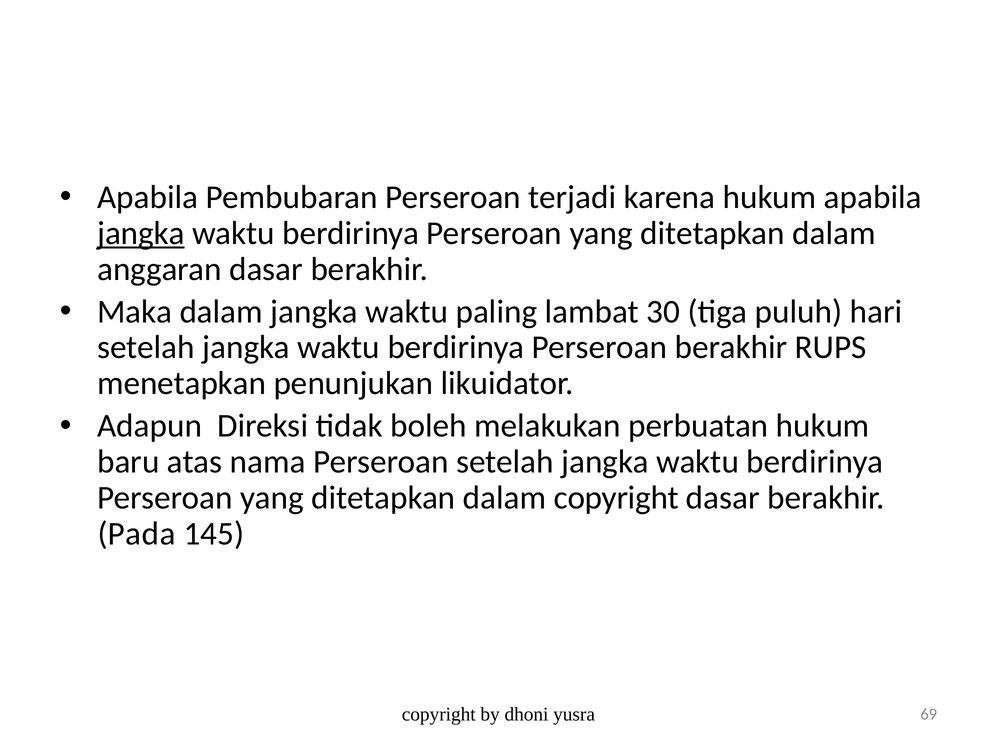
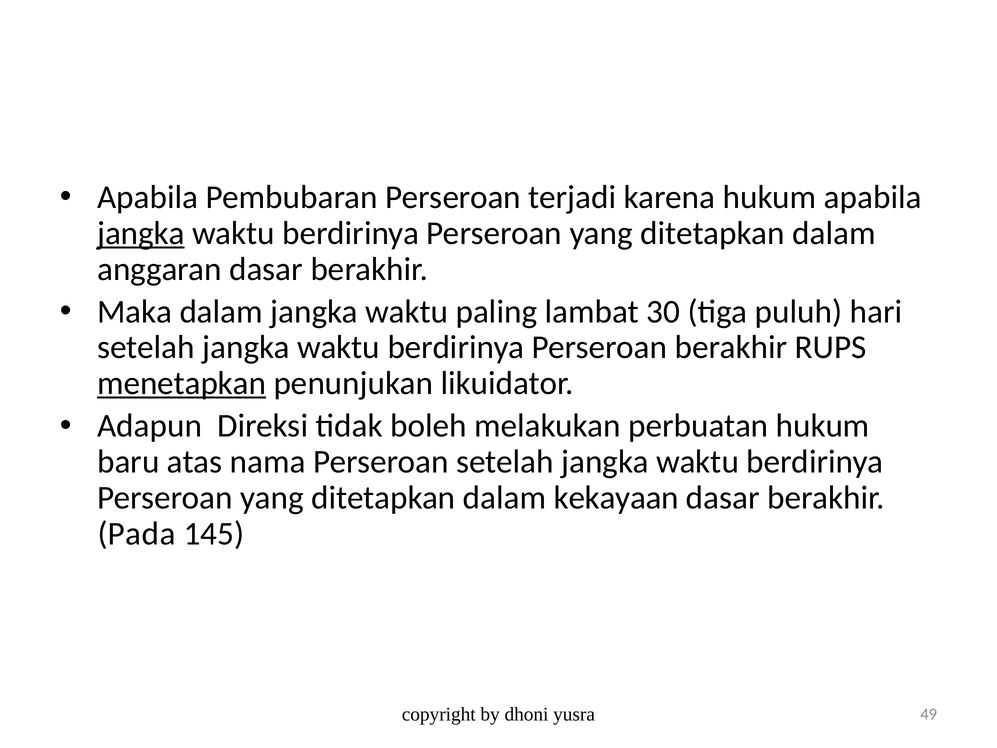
menetapkan underline: none -> present
dalam copyright: copyright -> kekayaan
69: 69 -> 49
